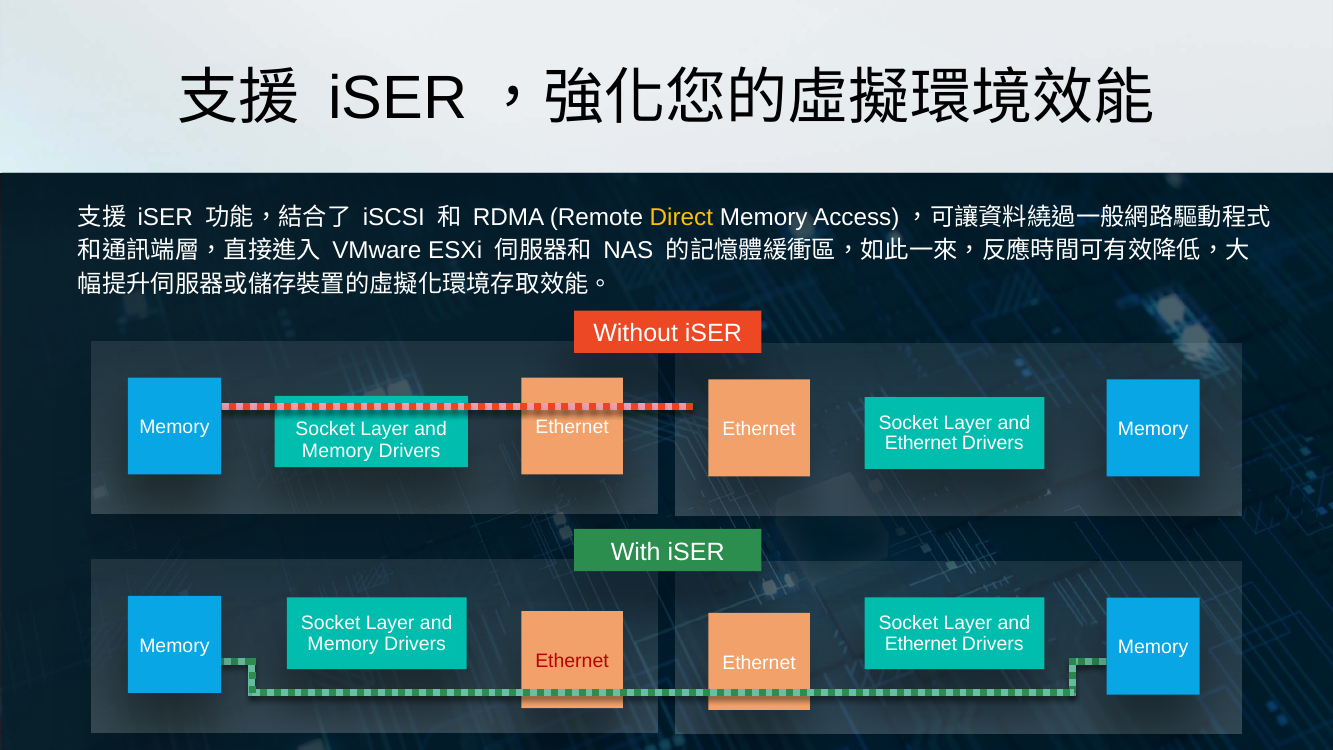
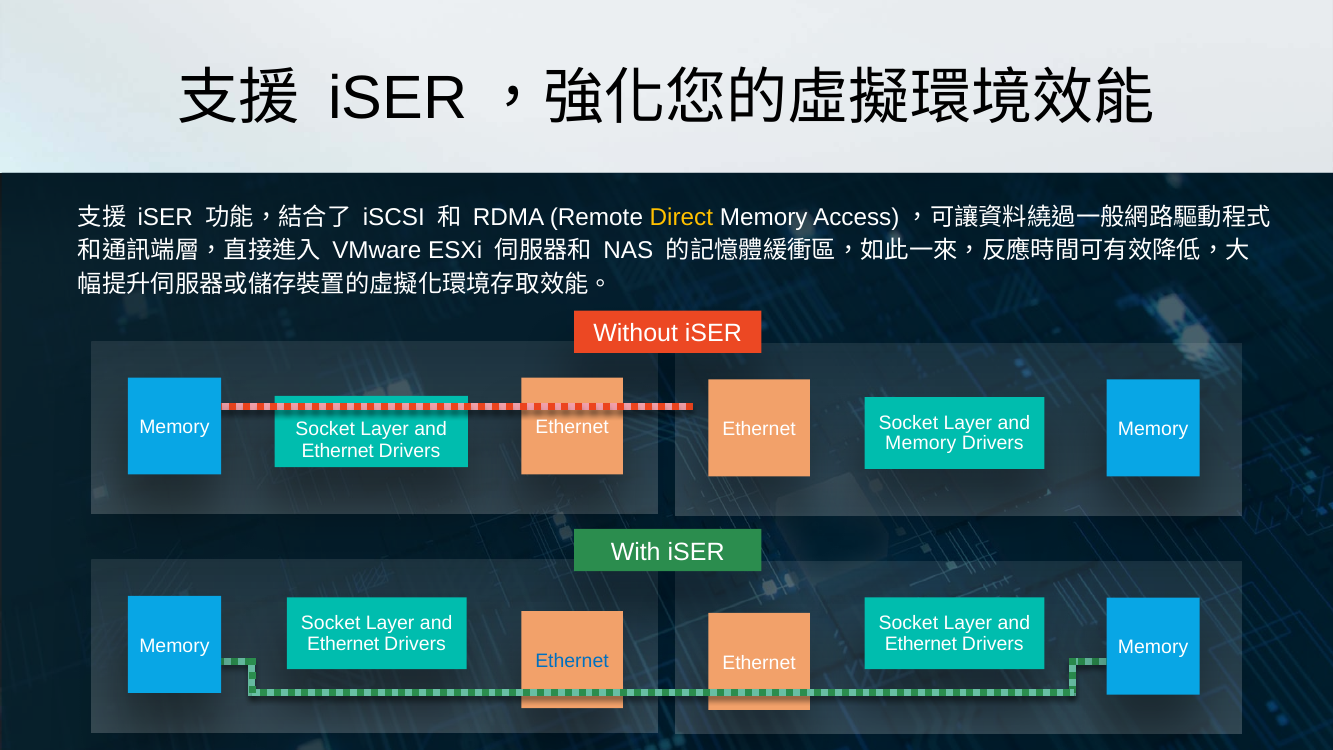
Ethernet at (921, 443): Ethernet -> Memory
Memory at (338, 451): Memory -> Ethernet
Memory at (343, 644): Memory -> Ethernet
Ethernet at (572, 661) colour: red -> blue
